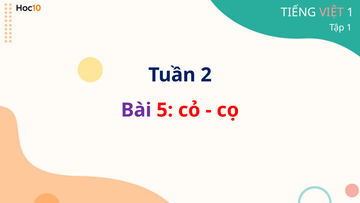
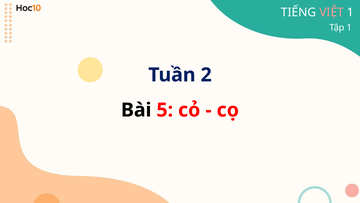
Bài colour: purple -> black
